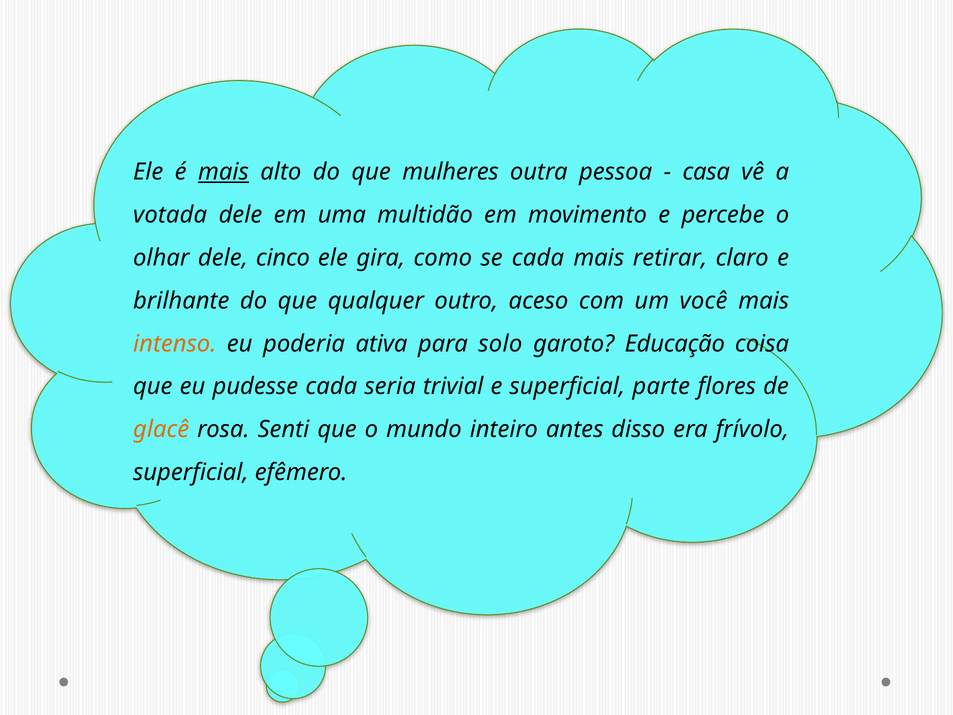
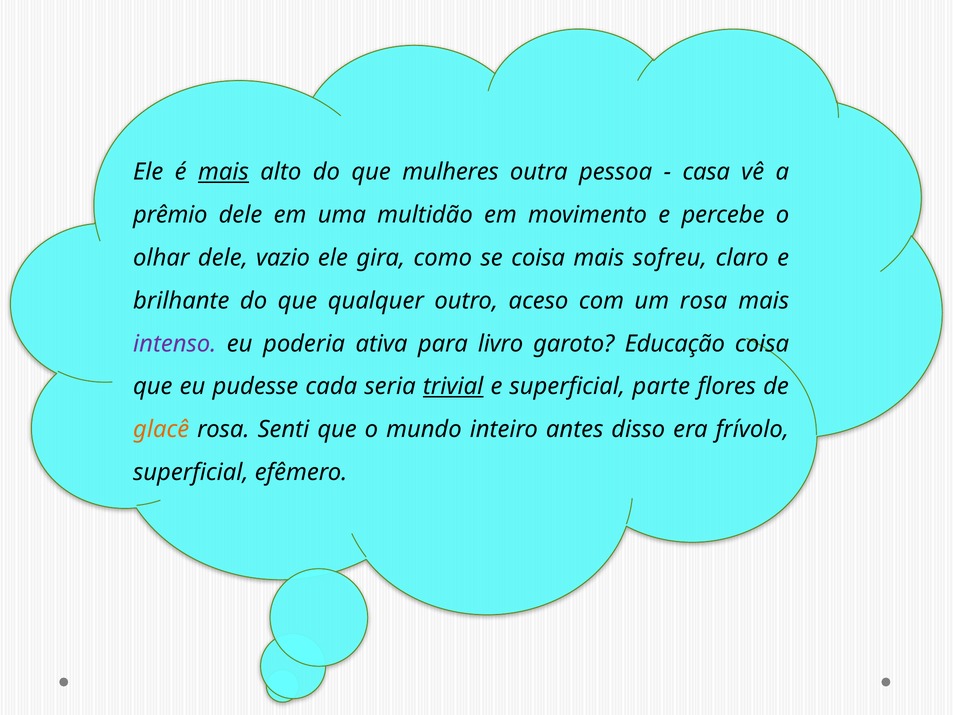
votada: votada -> prêmio
cinco: cinco -> vazio
se cada: cada -> coisa
retirar: retirar -> sofreu
um você: você -> rosa
intenso colour: orange -> purple
solo: solo -> livro
trivial underline: none -> present
